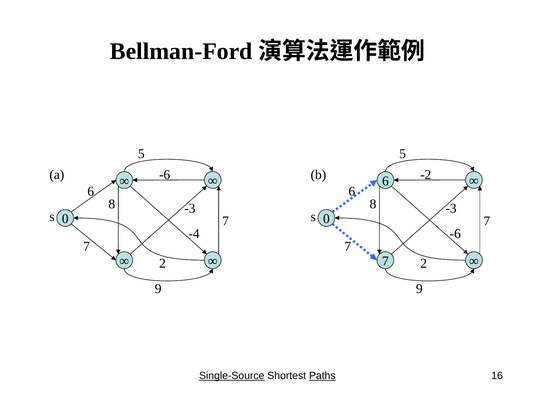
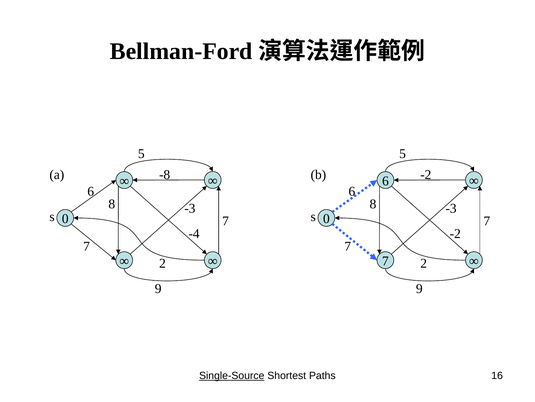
-6 at (165, 174): -6 -> -8
-6 at (455, 233): -6 -> -2
Paths underline: present -> none
